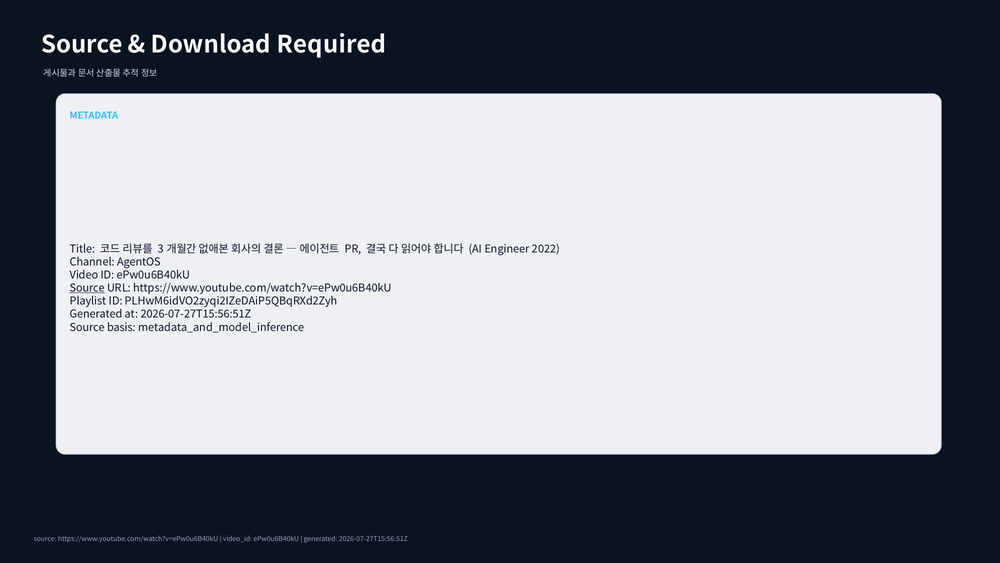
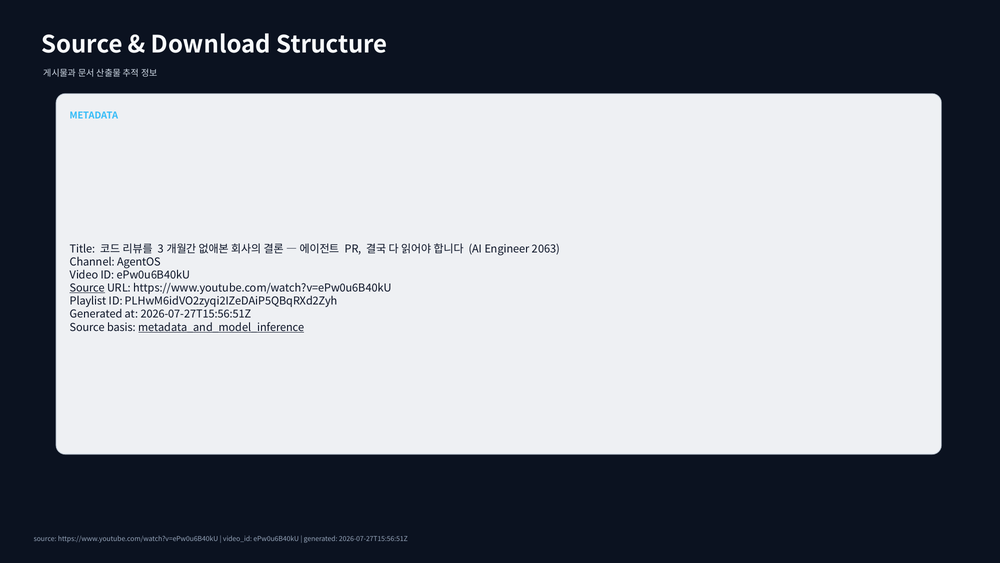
Required: Required -> Structure
2022: 2022 -> 2063
metadata_and_model_inference underline: none -> present
